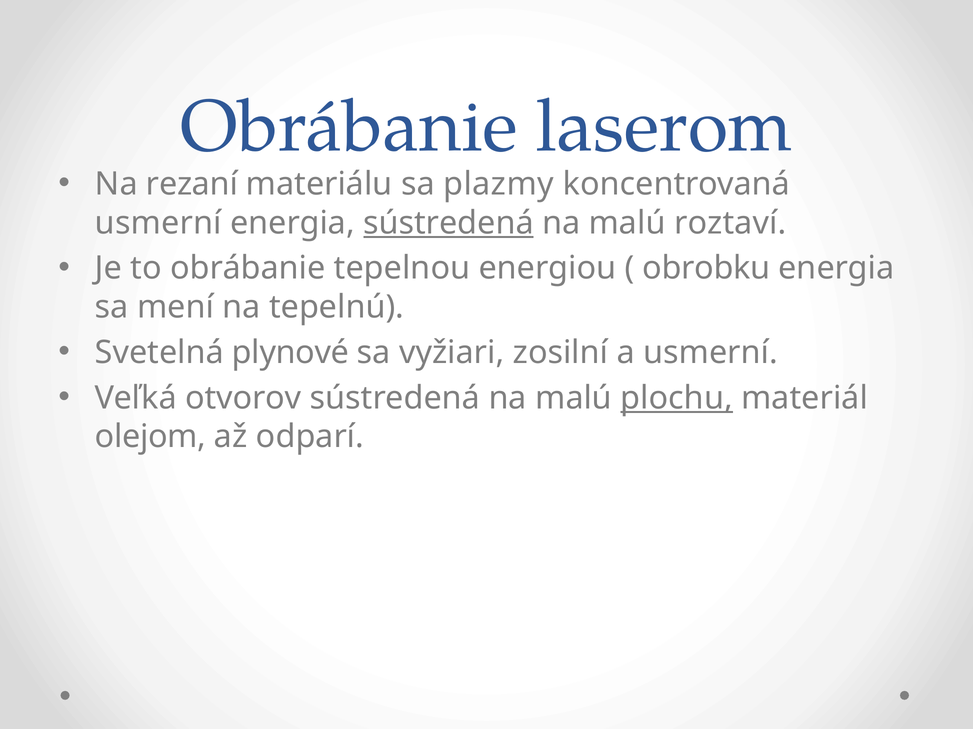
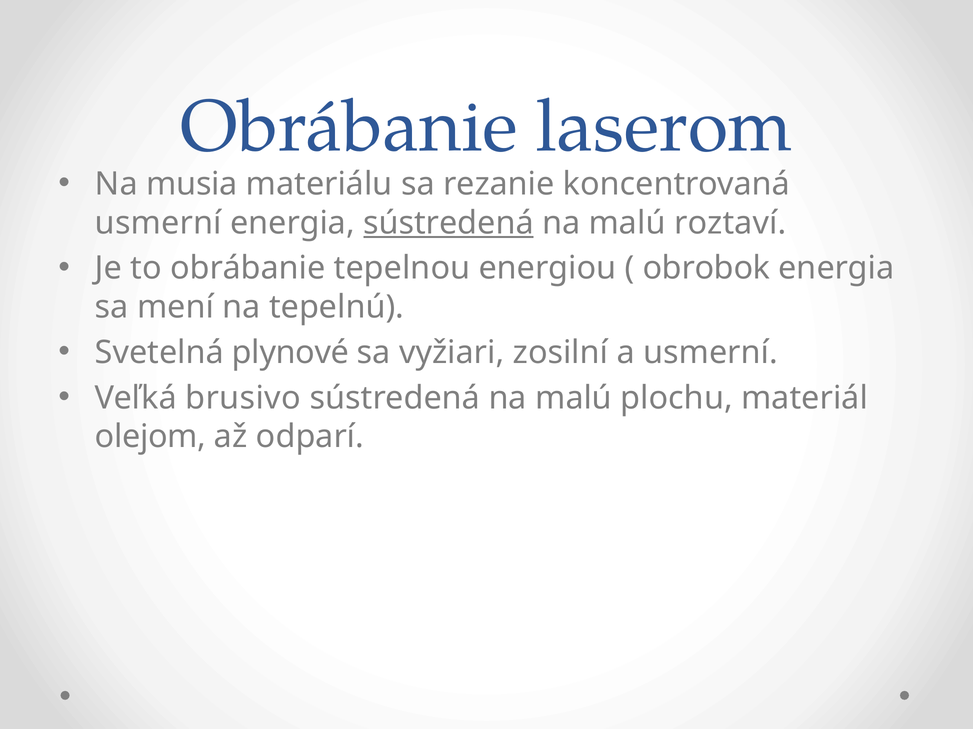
rezaní: rezaní -> musia
plazmy: plazmy -> rezanie
obrobku: obrobku -> obrobok
otvorov: otvorov -> brusivo
plochu underline: present -> none
